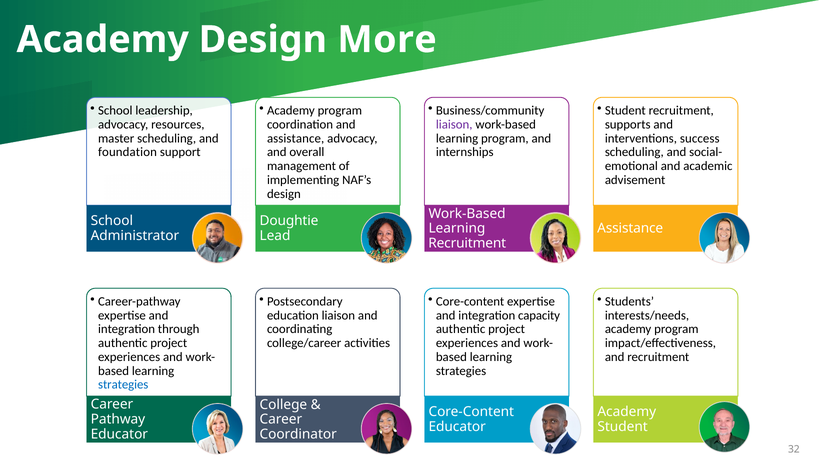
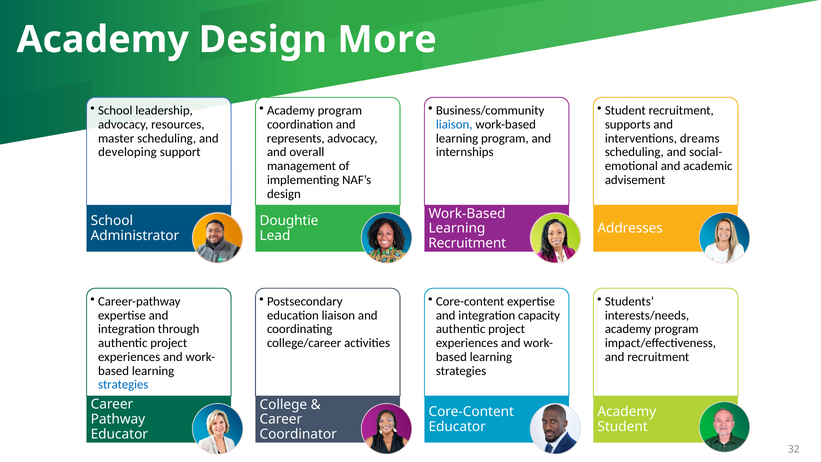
liaison at (454, 124) colour: purple -> blue
assistance at (296, 138): assistance -> represents
success: success -> dreams
foundation: foundation -> developing
Assistance at (630, 228): Assistance -> Addresses
